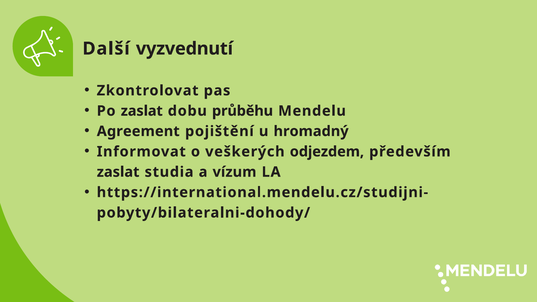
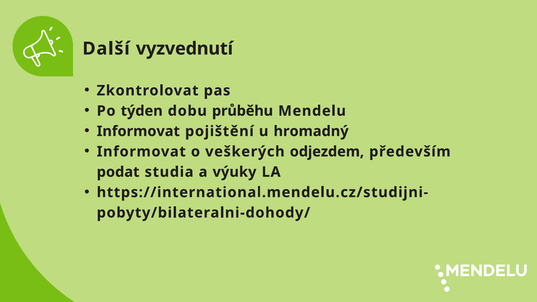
Po zaslat: zaslat -> týden
Agreement at (138, 131): Agreement -> Informovat
zaslat at (118, 172): zaslat -> podat
vízum: vízum -> výuky
